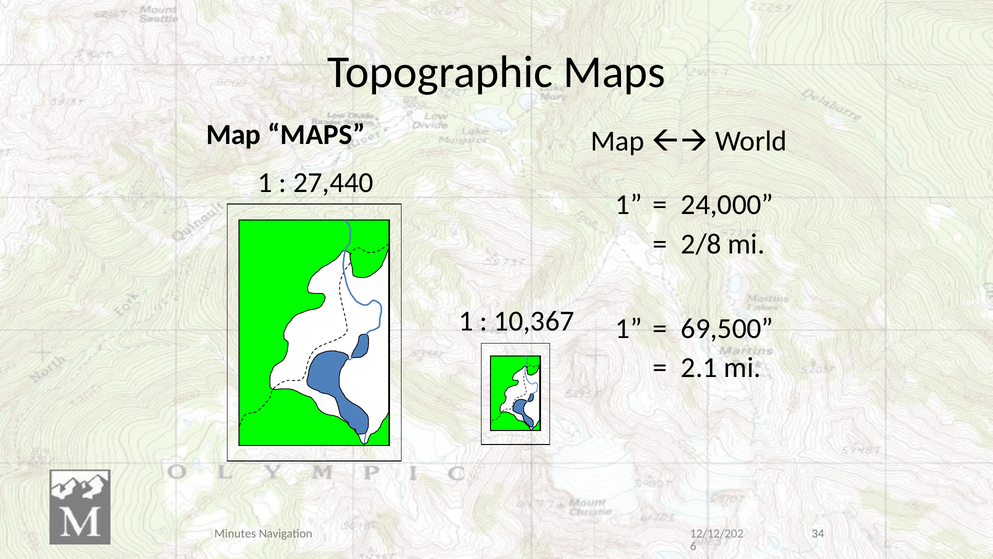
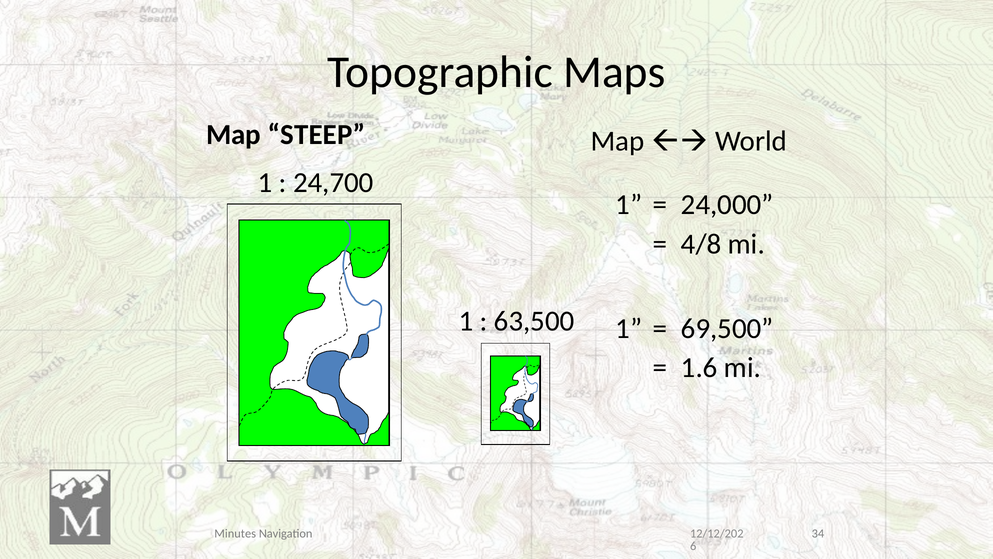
Map MAPS: MAPS -> STEEP
27,440: 27,440 -> 24,700
2/8: 2/8 -> 4/8
10,367: 10,367 -> 63,500
2.1: 2.1 -> 1.6
